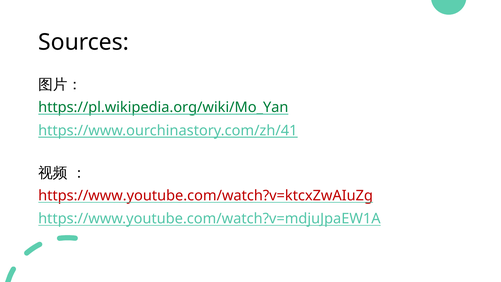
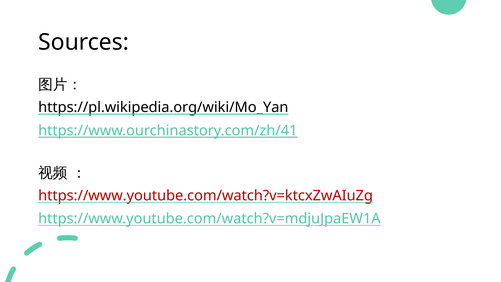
https://pl.wikipedia.org/wiki/Mo_Yan colour: green -> black
